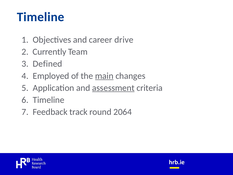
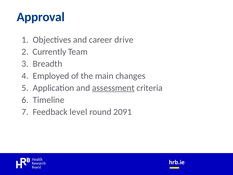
Timeline at (41, 17): Timeline -> Approval
Defined: Defined -> Breadth
main underline: present -> none
track: track -> level
2064: 2064 -> 2091
